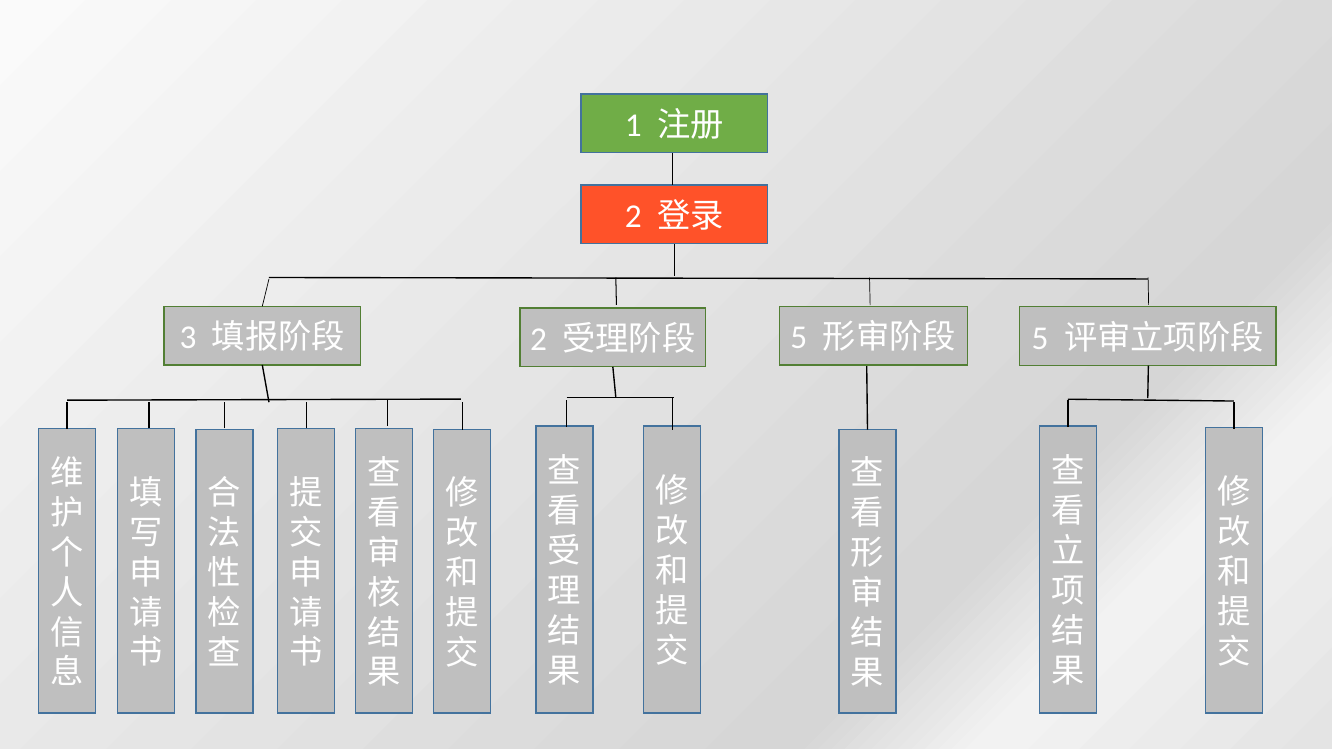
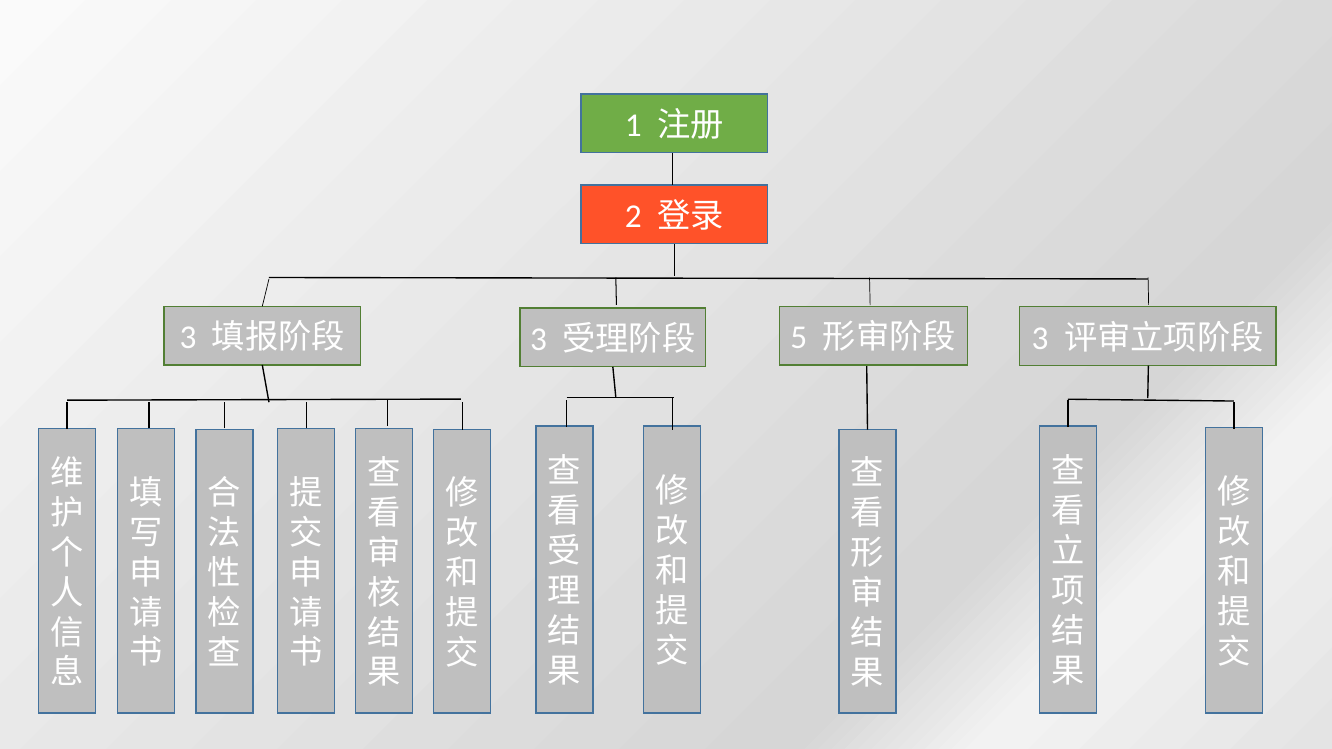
2 at (539, 340): 2 -> 3
5 at (1040, 338): 5 -> 3
